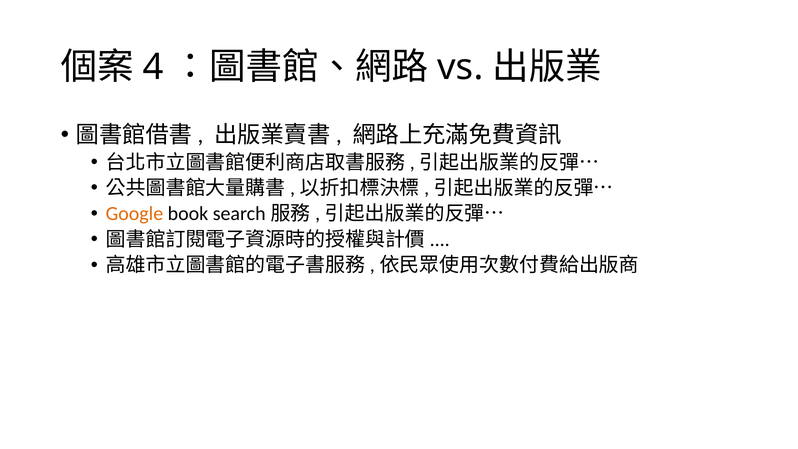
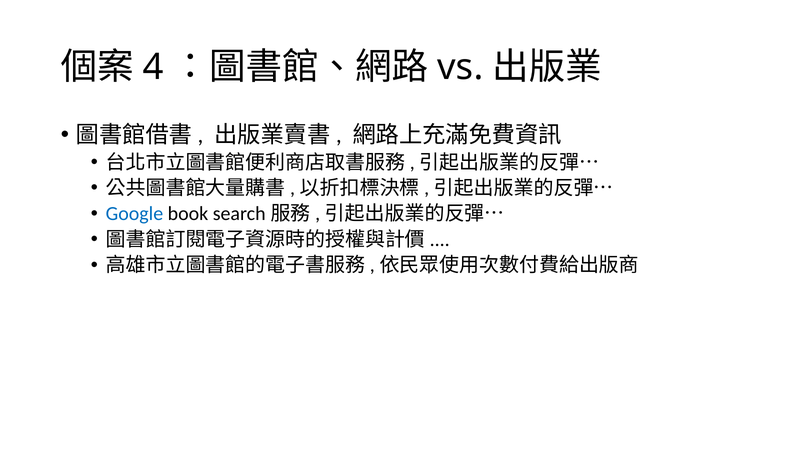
Google colour: orange -> blue
